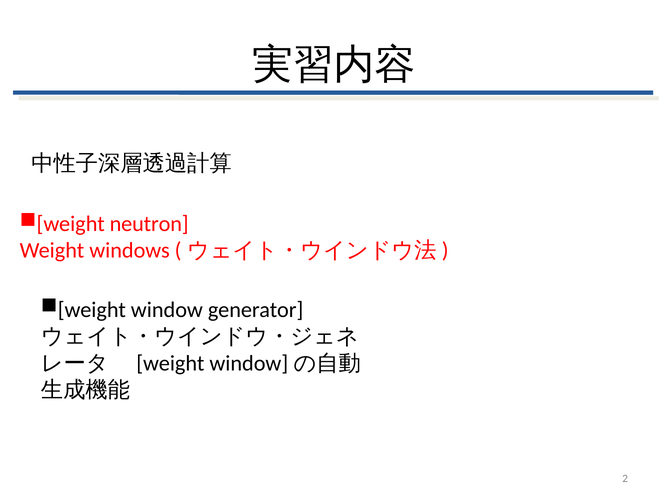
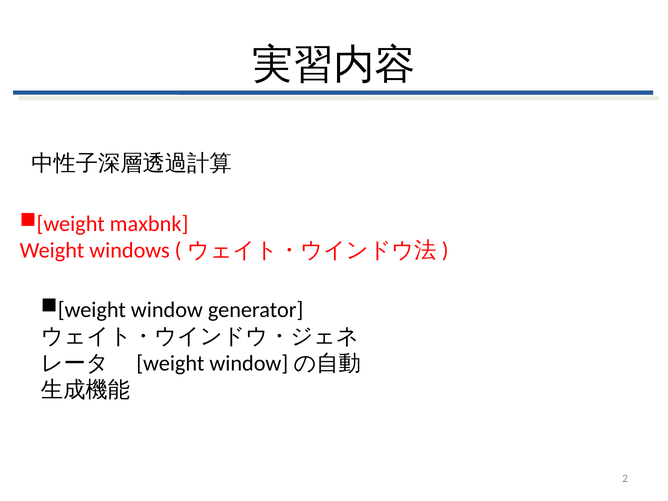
neutron: neutron -> maxbnk
